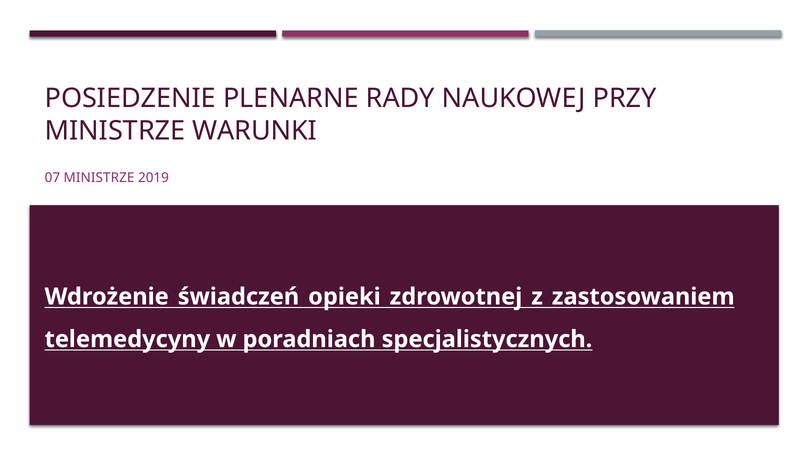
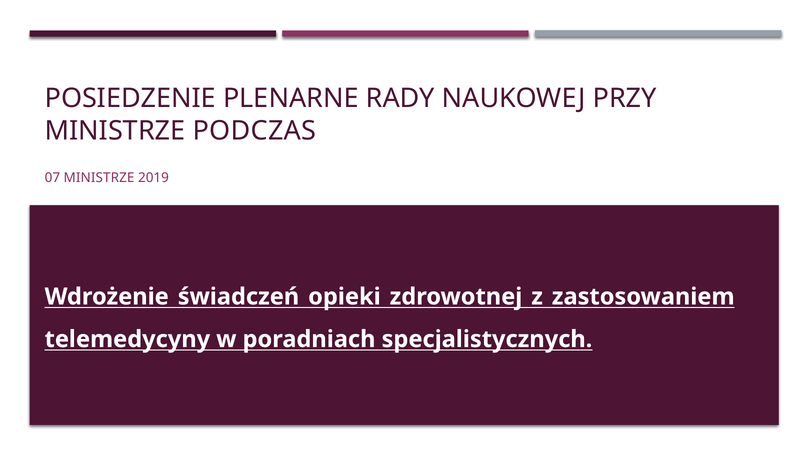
WARUNKI: WARUNKI -> PODCZAS
